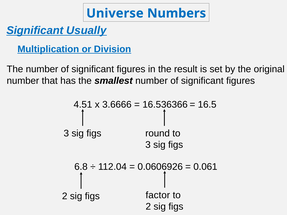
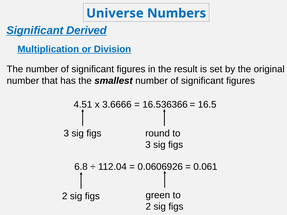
Usually: Usually -> Derived
factor: factor -> green
